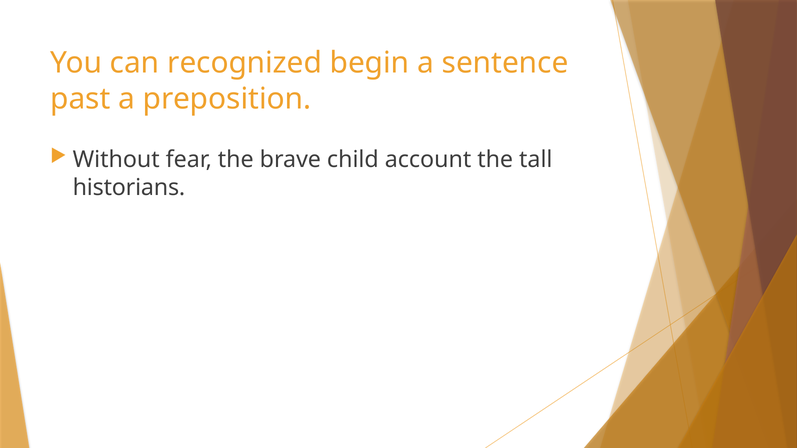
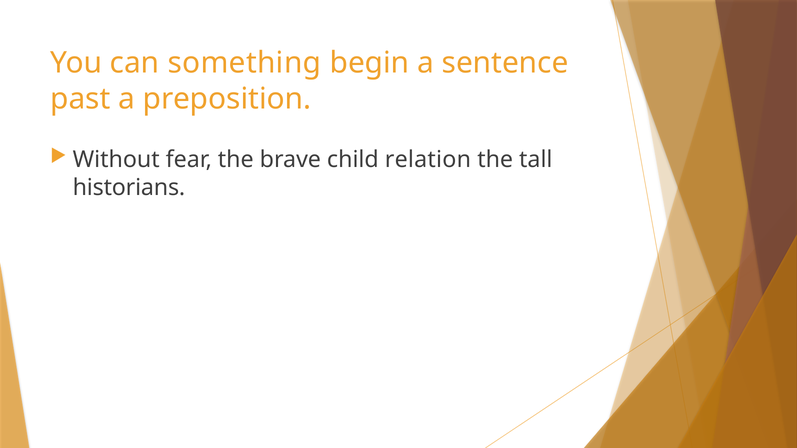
recognized: recognized -> something
account: account -> relation
